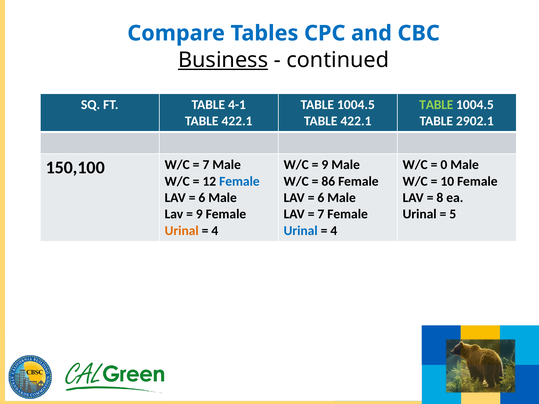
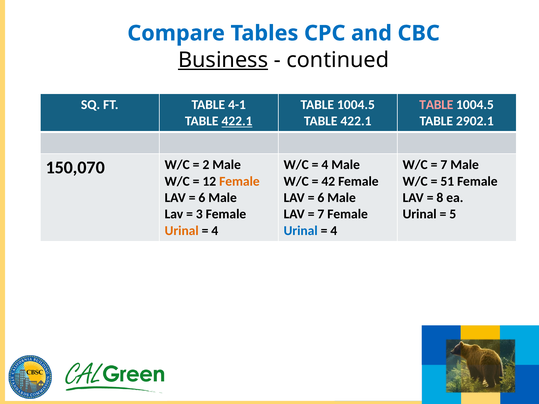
TABLE at (436, 105) colour: light green -> pink
422.1 at (237, 121) underline: none -> present
9 at (325, 165): 9 -> 4
0 at (444, 165): 0 -> 7
150,100: 150,100 -> 150,070
7 at (206, 165): 7 -> 2
Female at (239, 181) colour: blue -> orange
86: 86 -> 42
10: 10 -> 51
9 at (199, 214): 9 -> 3
